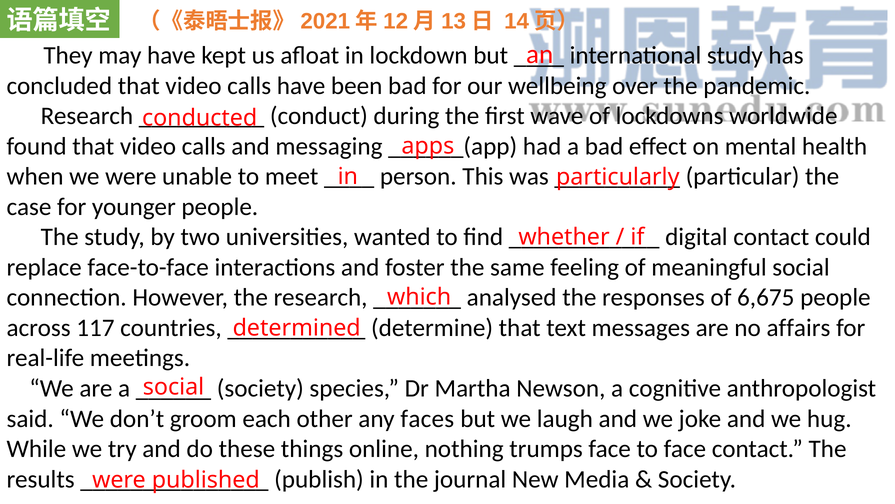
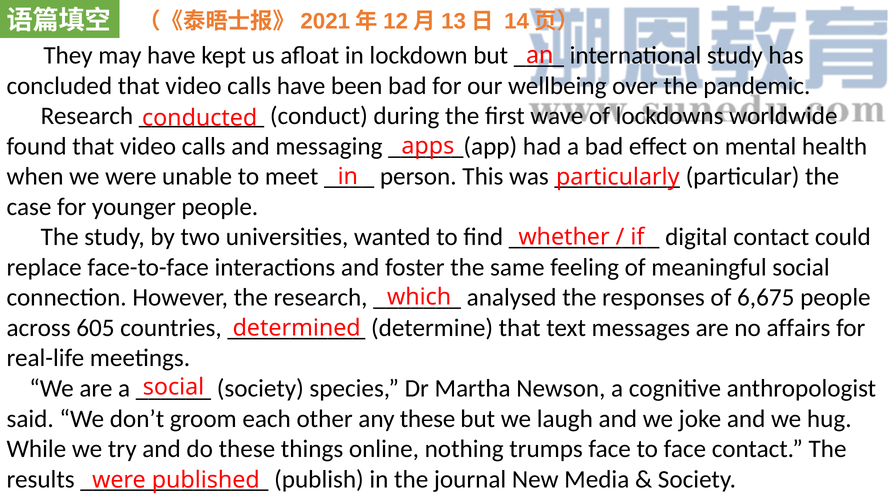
117: 117 -> 605
any faces: faces -> these
